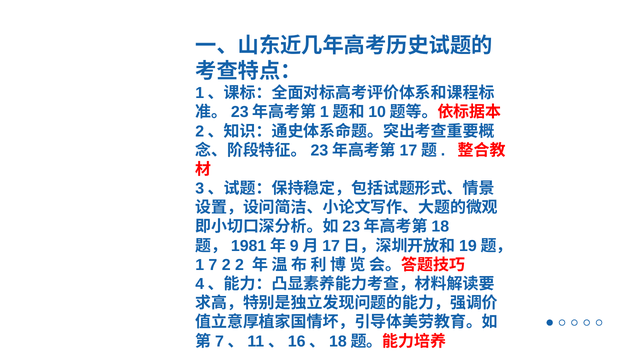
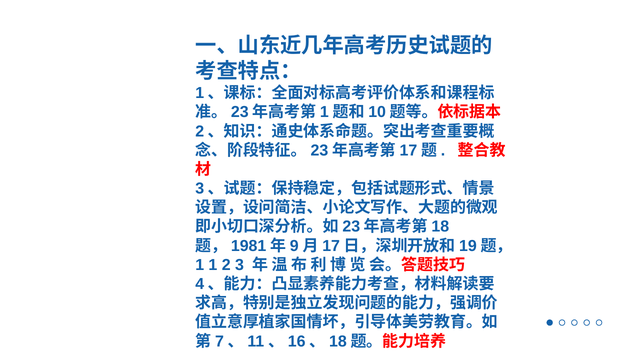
7 at (213, 265): 7 -> 1
2 2: 2 -> 3
